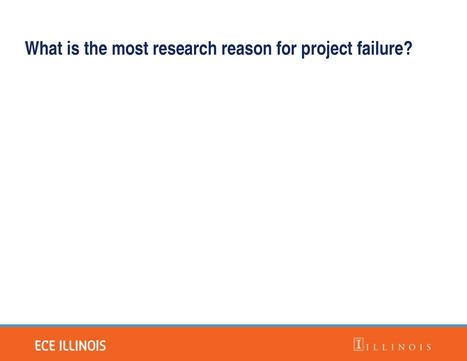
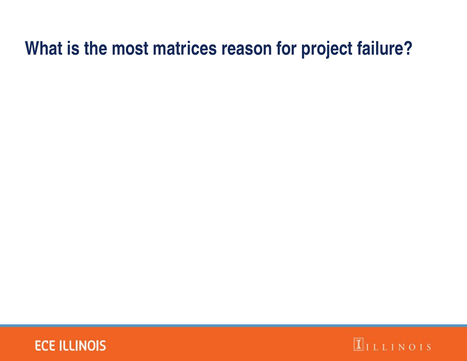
research: research -> matrices
